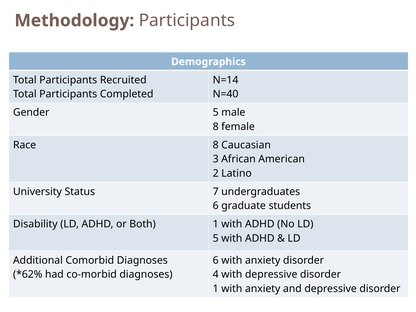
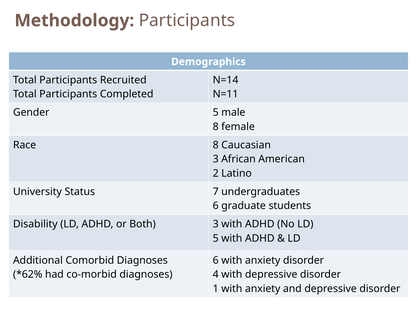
N=40: N=40 -> N=11
Both 1: 1 -> 3
